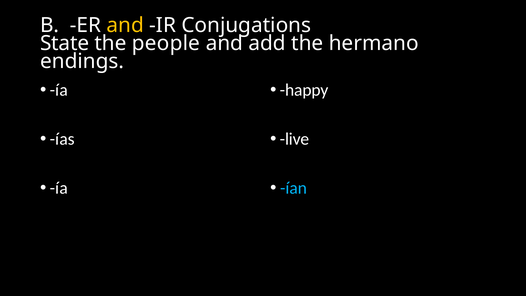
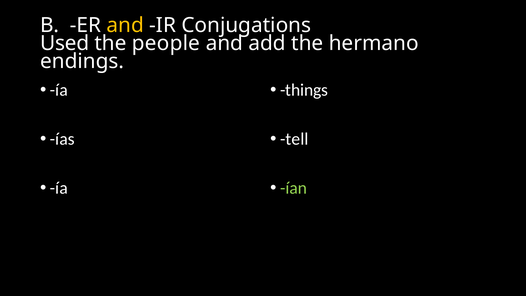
State: State -> Used
happy: happy -> things
live: live -> tell
ían colour: light blue -> light green
